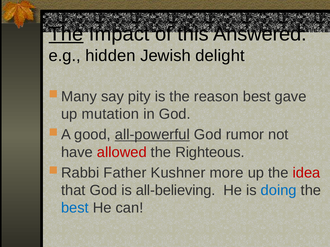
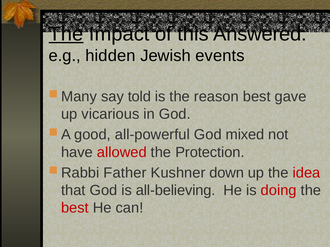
delight: delight -> events
pity: pity -> told
mutation: mutation -> vicarious
all-powerful underline: present -> none
rumor: rumor -> mixed
Righteous: Righteous -> Protection
more: more -> down
doing colour: blue -> red
best at (75, 208) colour: blue -> red
